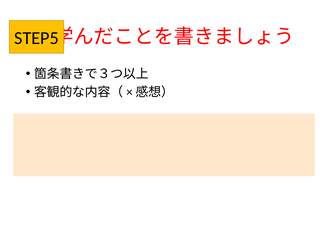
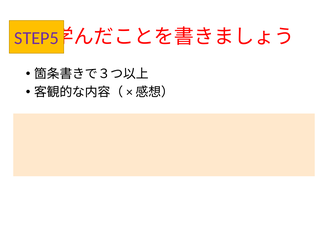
STEP5 colour: black -> purple
